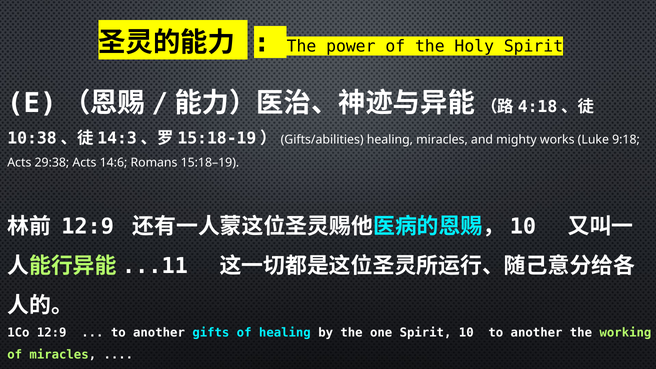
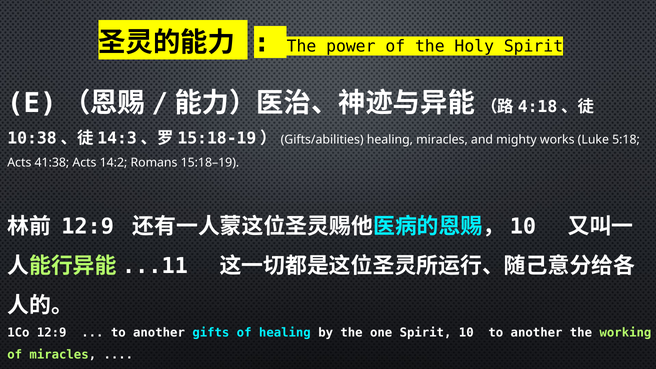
9:18: 9:18 -> 5:18
29:38: 29:38 -> 41:38
14:6: 14:6 -> 14:2
